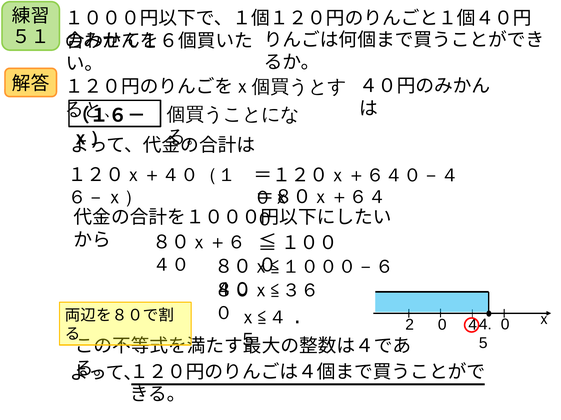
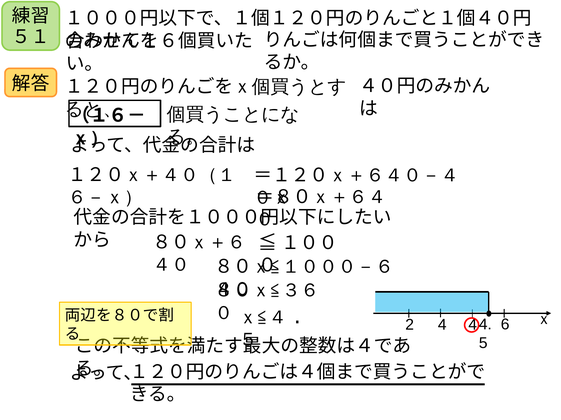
2 0: 0 -> 4
4 0: 0 -> 6
